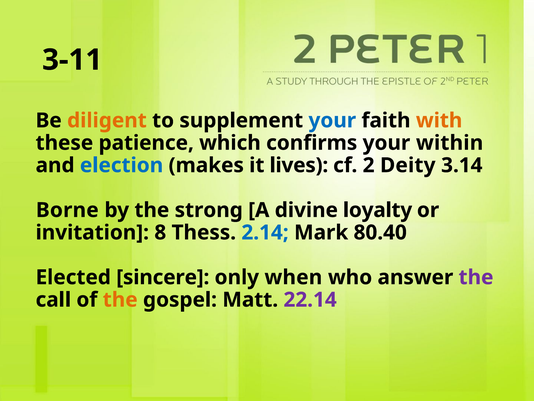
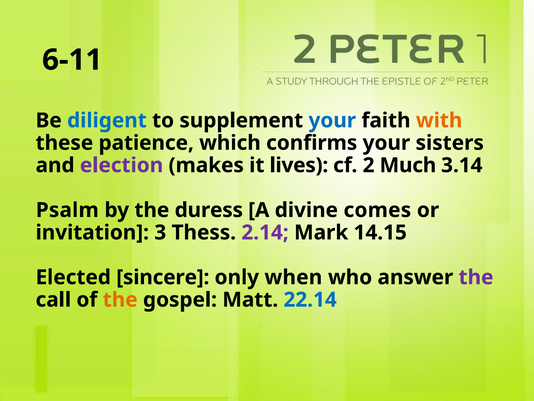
3-11: 3-11 -> 6-11
diligent colour: orange -> blue
within: within -> sisters
election colour: blue -> purple
Deity: Deity -> Much
Borne: Borne -> Psalm
strong: strong -> duress
loyalty: loyalty -> comes
8: 8 -> 3
2.14 colour: blue -> purple
80.40: 80.40 -> 14.15
22.14 colour: purple -> blue
